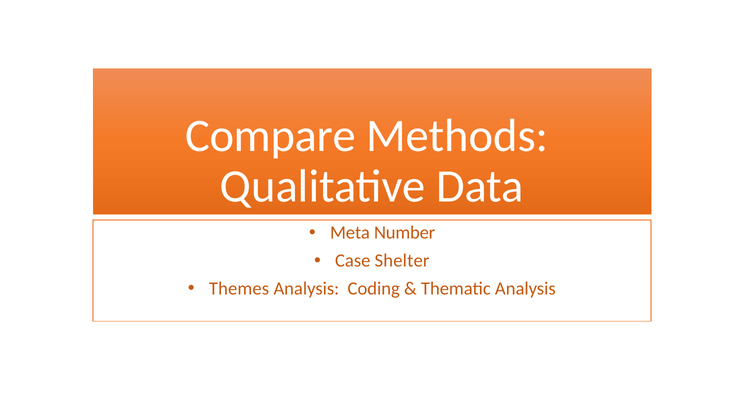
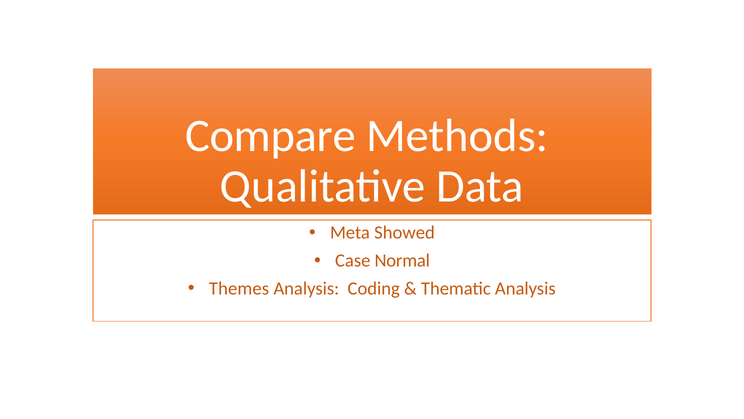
Number: Number -> Showed
Shelter: Shelter -> Normal
